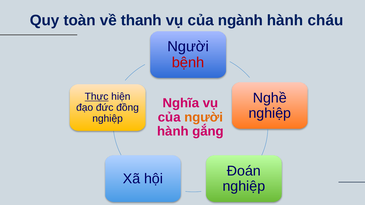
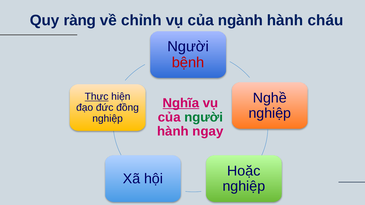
toàn: toàn -> ràng
thanh: thanh -> chỉnh
Nghĩa underline: none -> present
người at (204, 117) colour: orange -> green
gắng: gắng -> ngay
Đoán: Đoán -> Hoặc
